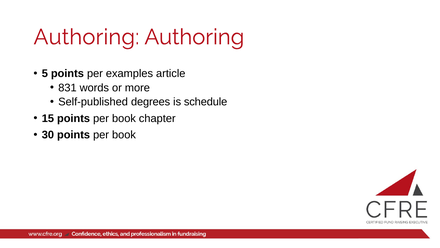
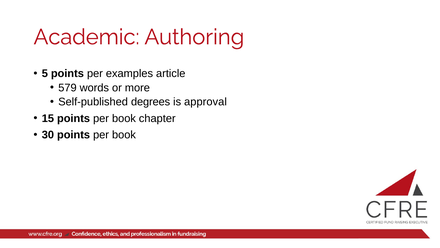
Authoring at (86, 37): Authoring -> Academic
831: 831 -> 579
schedule: schedule -> approval
